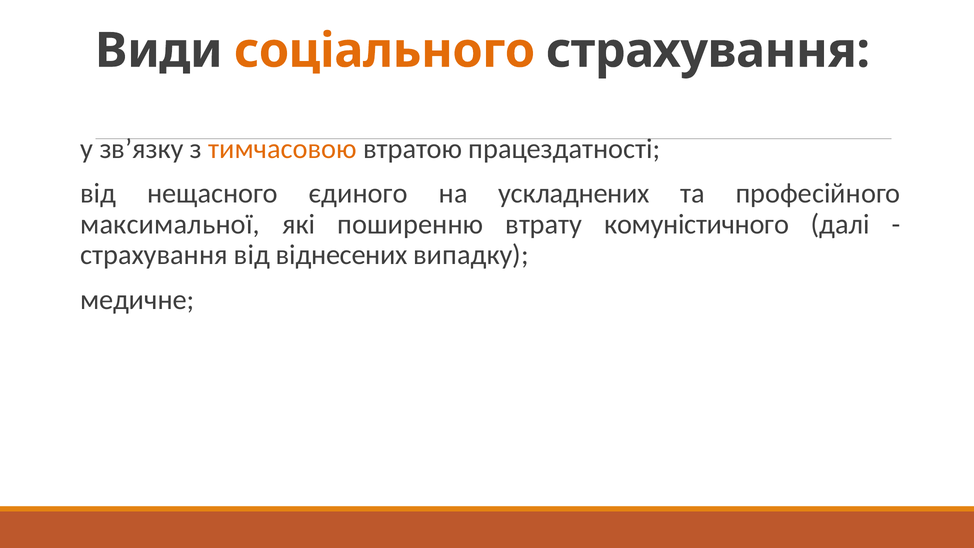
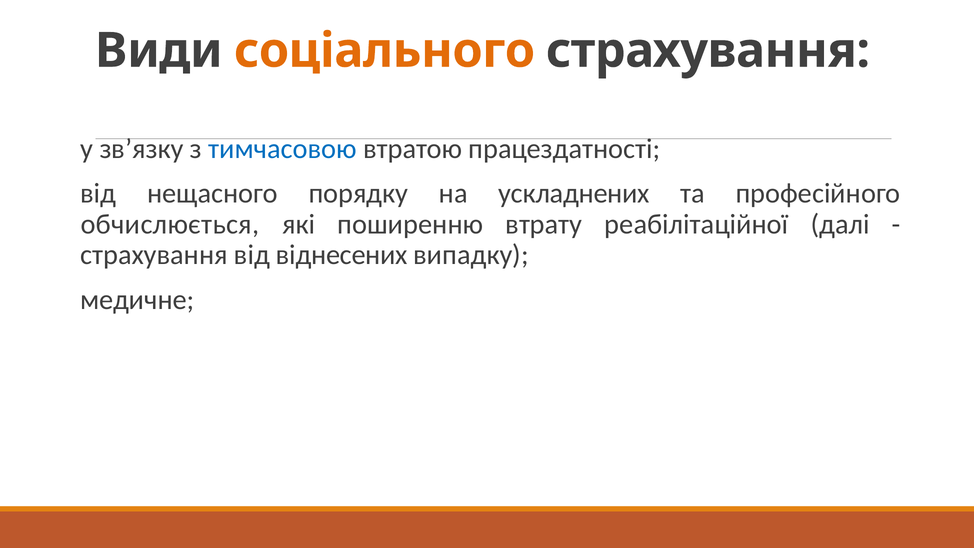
тимчасовою colour: orange -> blue
єдиного: єдиного -> порядку
максимальної: максимальної -> обчислюється
комуністичного: комуністичного -> реабілітаційної
